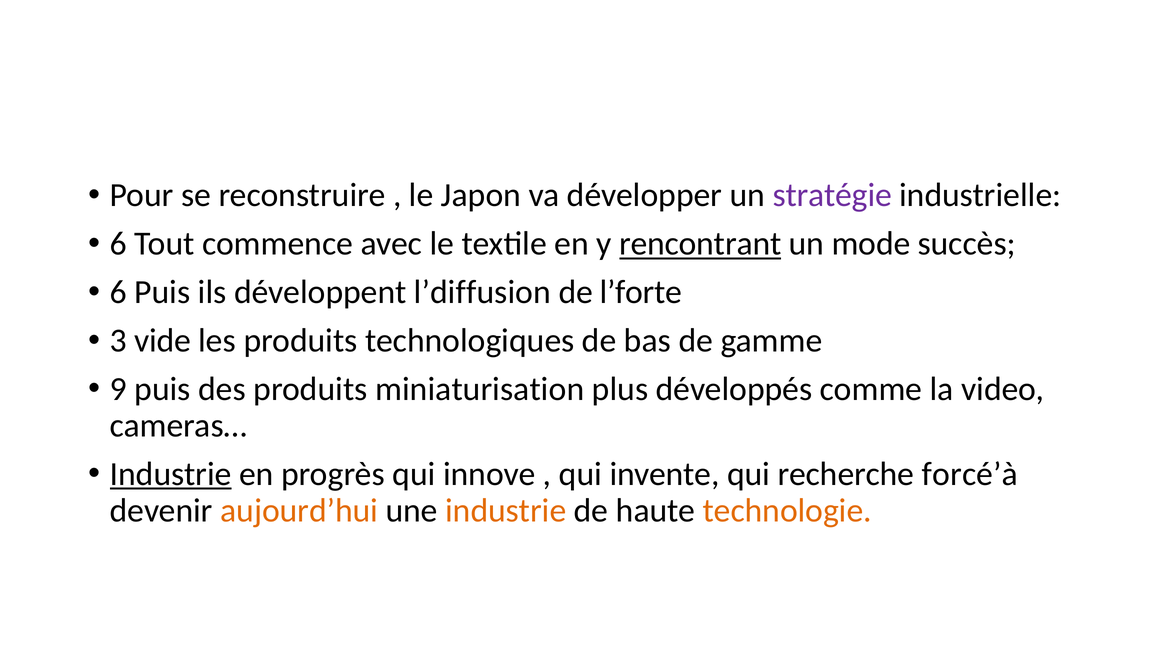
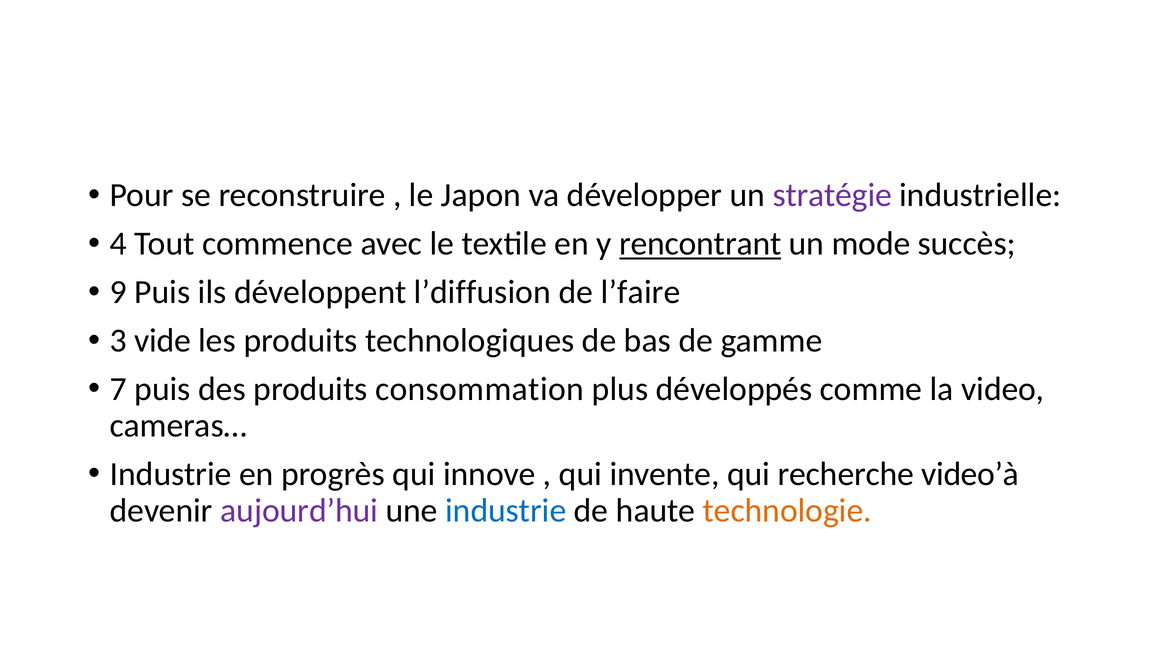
6 at (118, 244): 6 -> 4
6 at (118, 292): 6 -> 9
l’forte: l’forte -> l’faire
9: 9 -> 7
miniaturisation: miniaturisation -> consommation
Industrie at (171, 474) underline: present -> none
forcé’à: forcé’à -> video’à
aujourd’hui colour: orange -> purple
industrie at (506, 511) colour: orange -> blue
